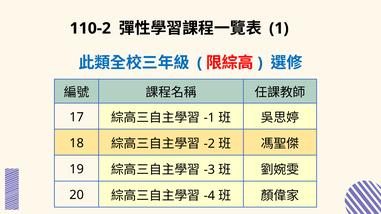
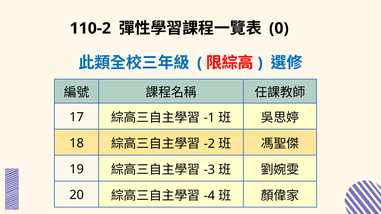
1: 1 -> 0
